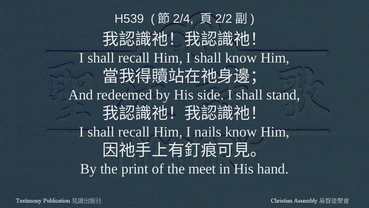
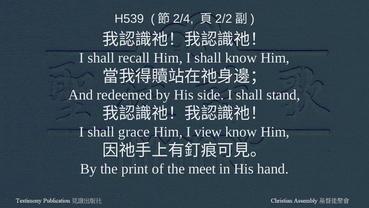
recall at (134, 132): recall -> grace
nails: nails -> view
